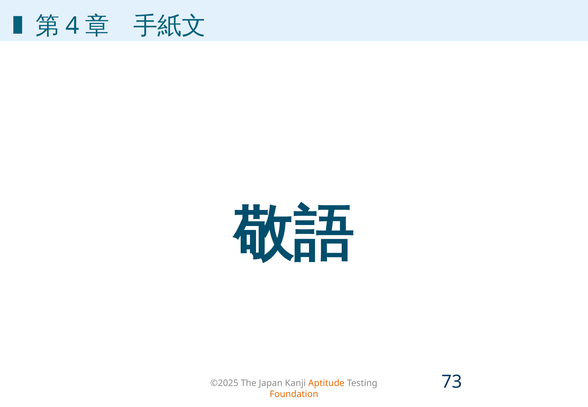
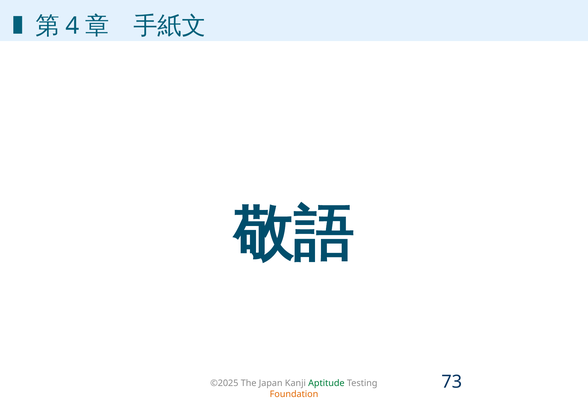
Aptitude colour: orange -> green
